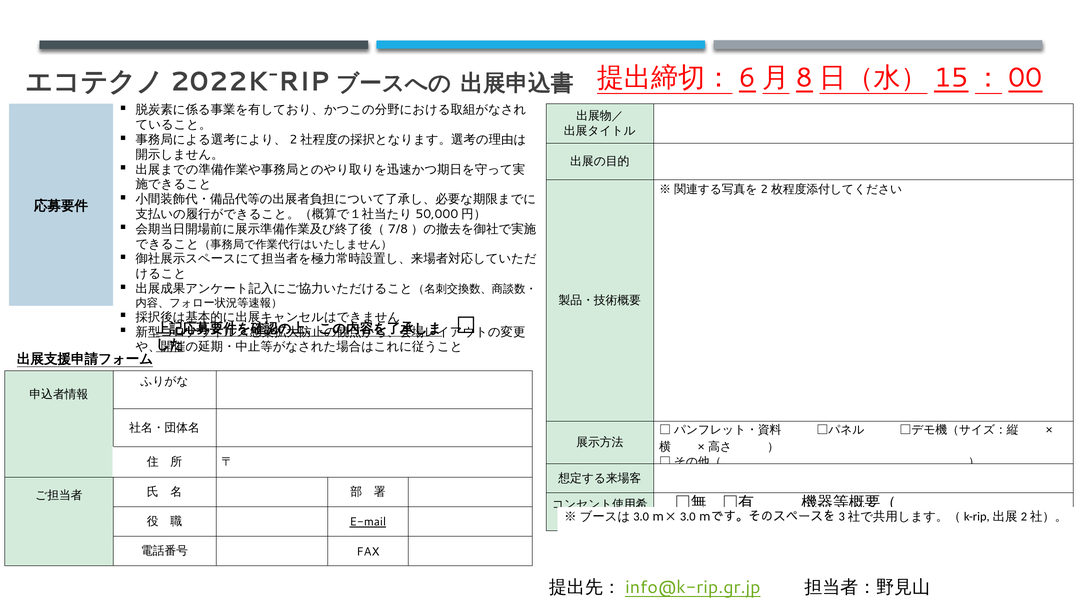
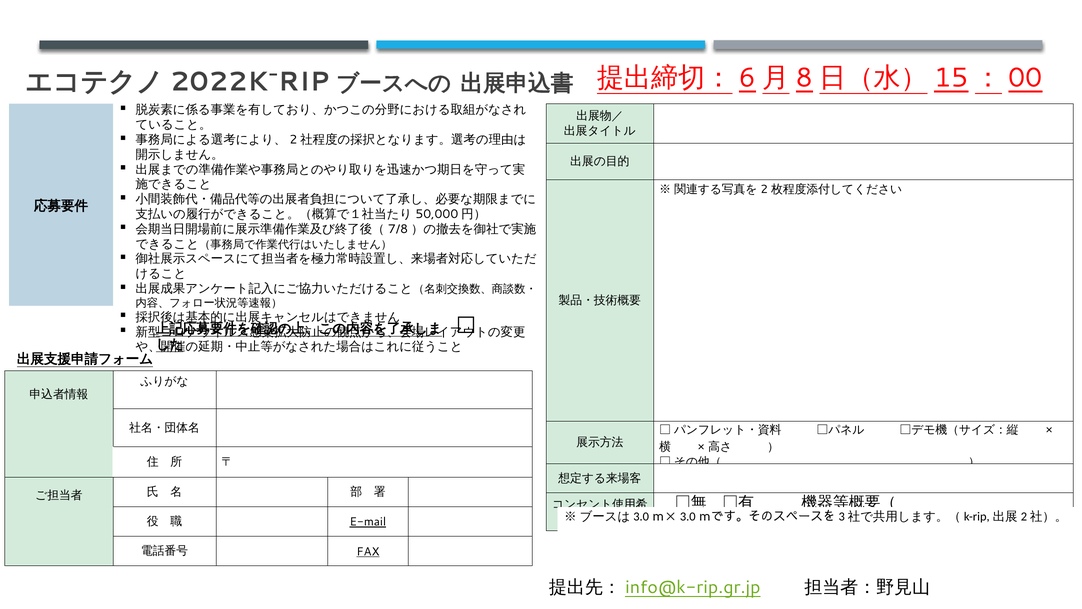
FAX underline: none -> present
